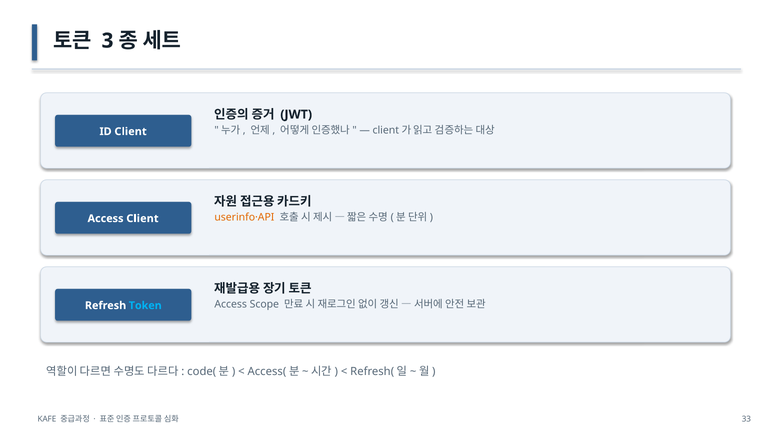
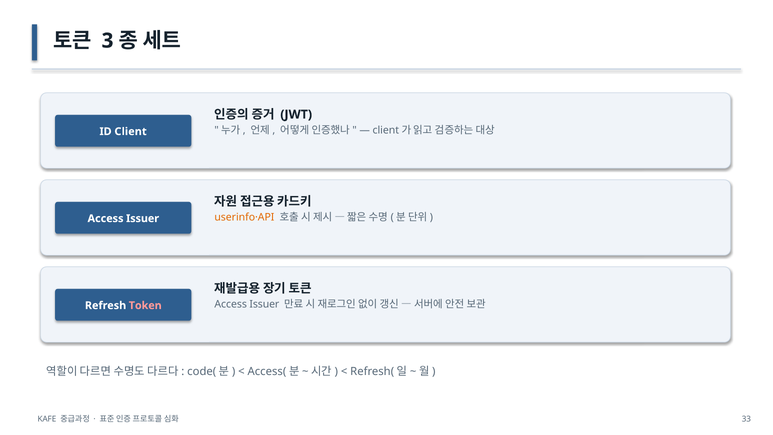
Client at (142, 218): Client -> Issuer
Scope at (264, 304): Scope -> Issuer
Token colour: light blue -> pink
